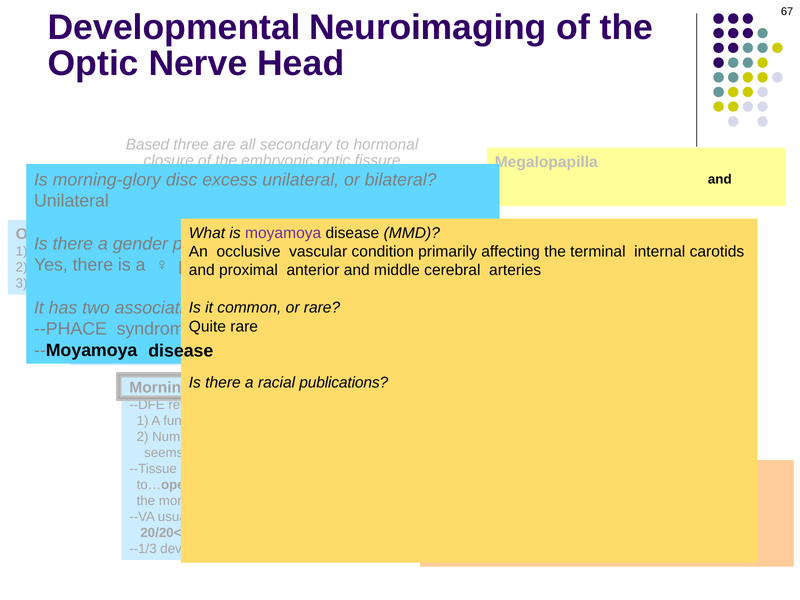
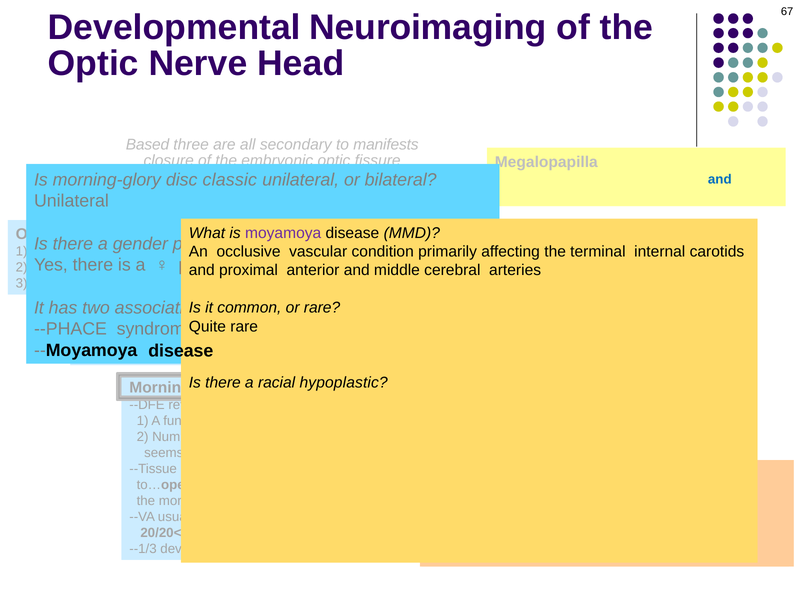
to hormonal: hormonal -> manifests
excess: excess -> classic
and at (720, 179) colour: black -> blue
publications: publications -> hypoplastic
